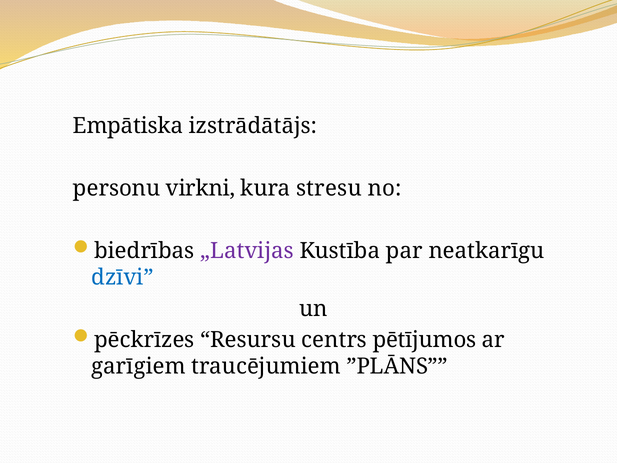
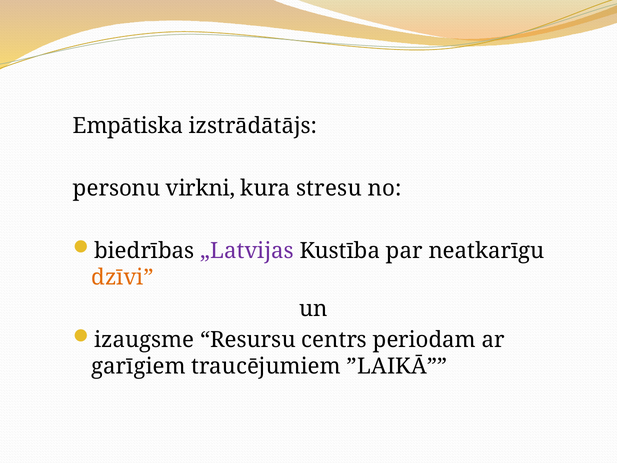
dzīvi colour: blue -> orange
pēckrīzes: pēckrīzes -> izaugsme
pētījumos: pētījumos -> periodam
”PLĀNS: ”PLĀNS -> ”LAIKĀ
